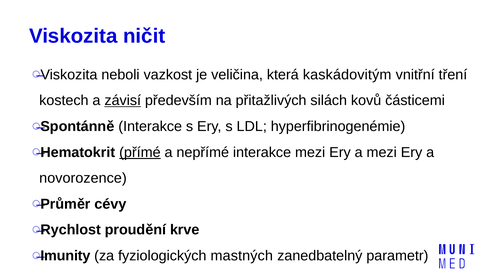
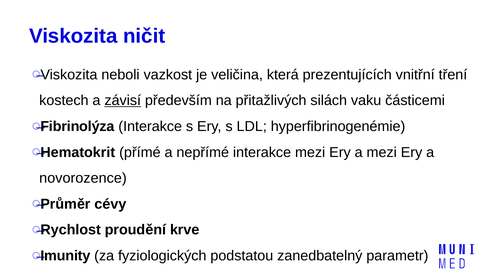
kaskádovitým: kaskádovitým -> prezentujících
kovů: kovů -> vaku
Spontánně: Spontánně -> Fibrinolýza
přímé underline: present -> none
mastných: mastných -> podstatou
